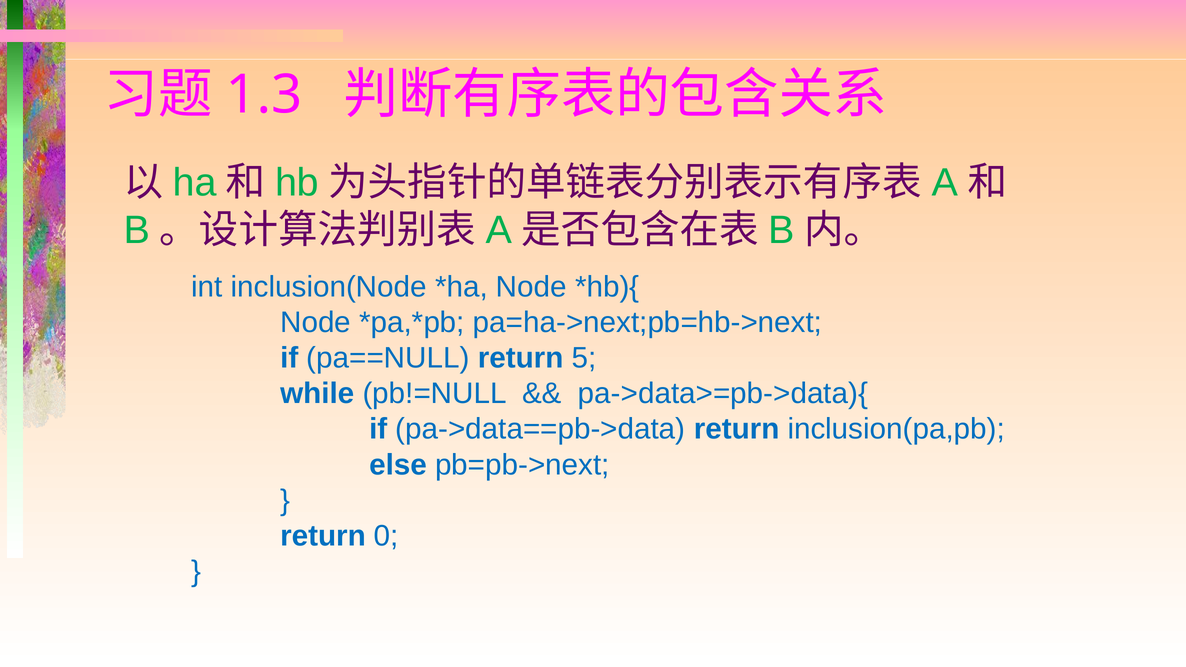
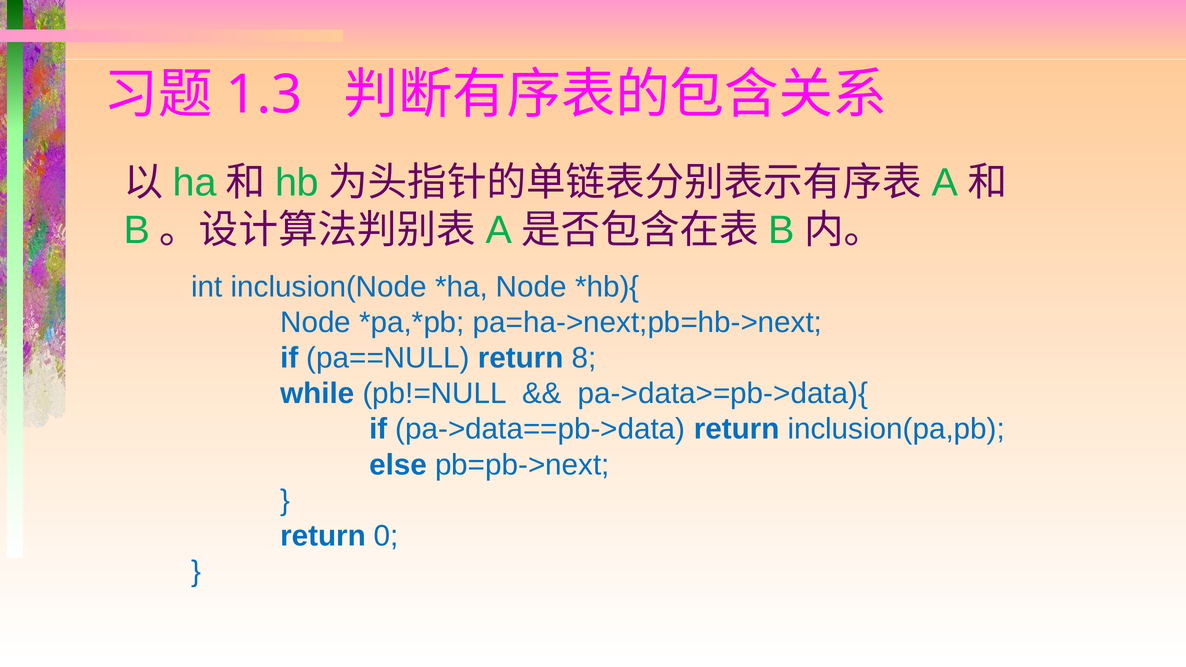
5: 5 -> 8
